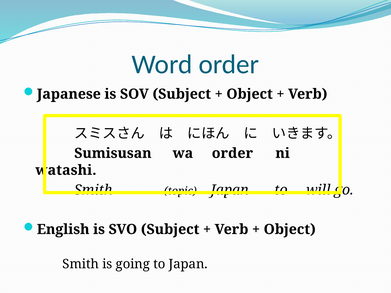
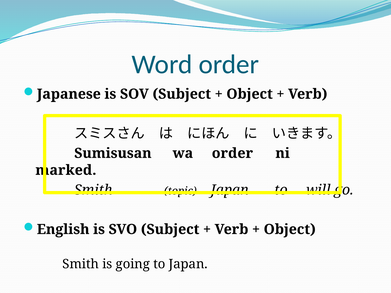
watashi: watashi -> marked
